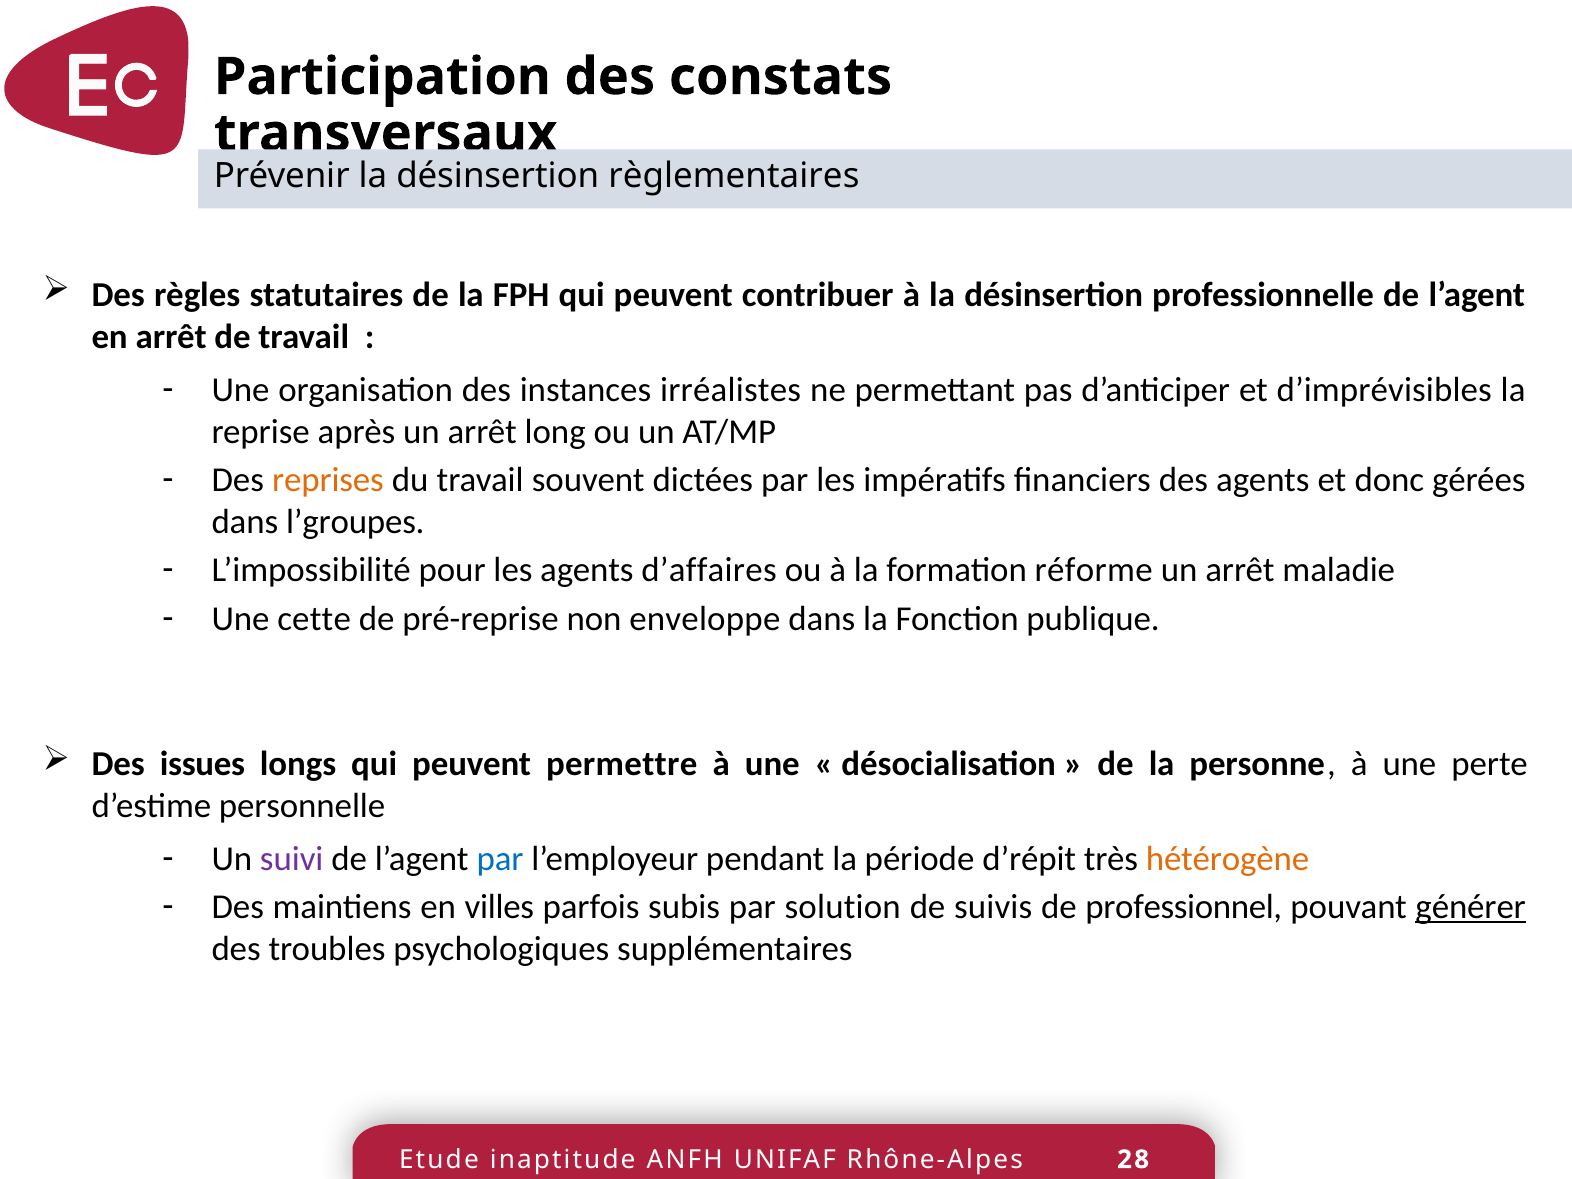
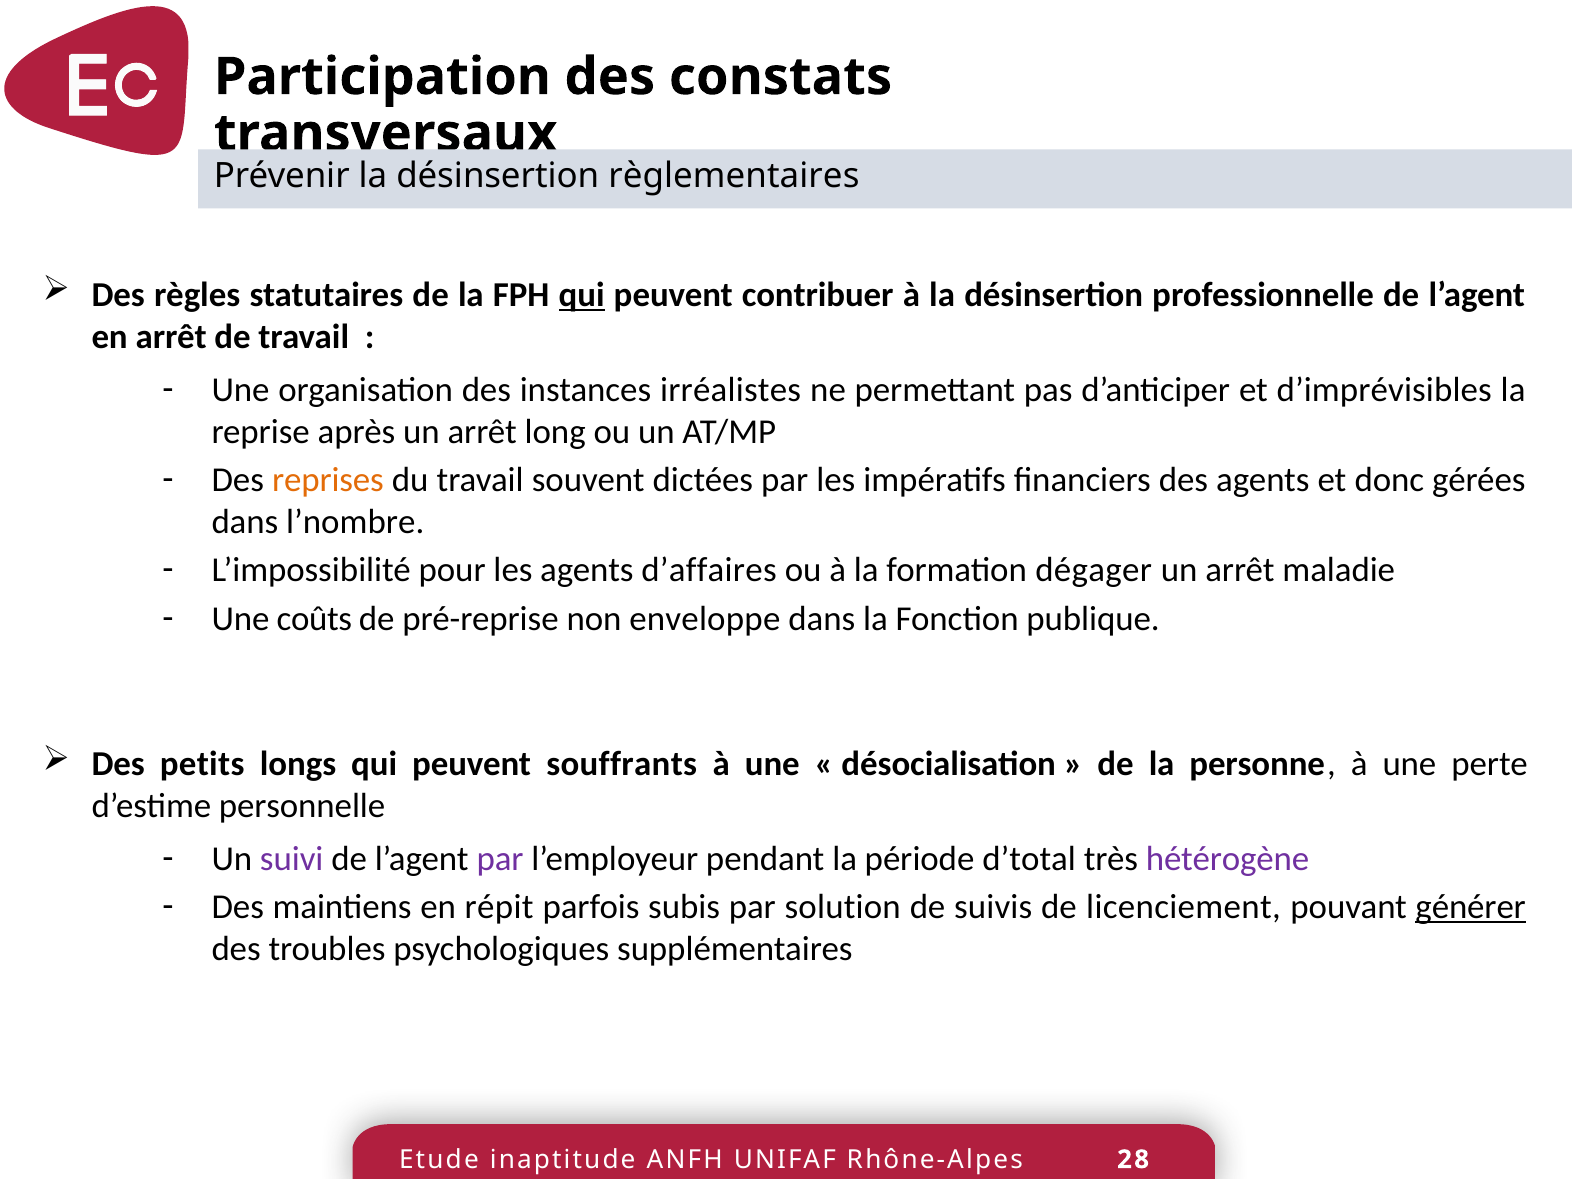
qui at (582, 295) underline: none -> present
l’groupes: l’groupes -> l’nombre
réforme: réforme -> dégager
cette: cette -> coûts
issues: issues -> petits
permettre: permettre -> souffrants
par at (500, 859) colour: blue -> purple
d’répit: d’répit -> d’total
hétérogène colour: orange -> purple
villes: villes -> répit
professionnel: professionnel -> licenciement
